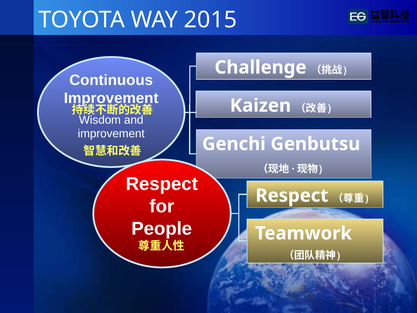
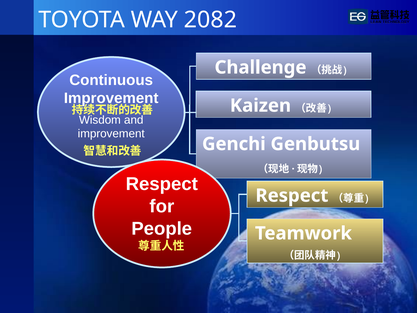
2015: 2015 -> 2082
